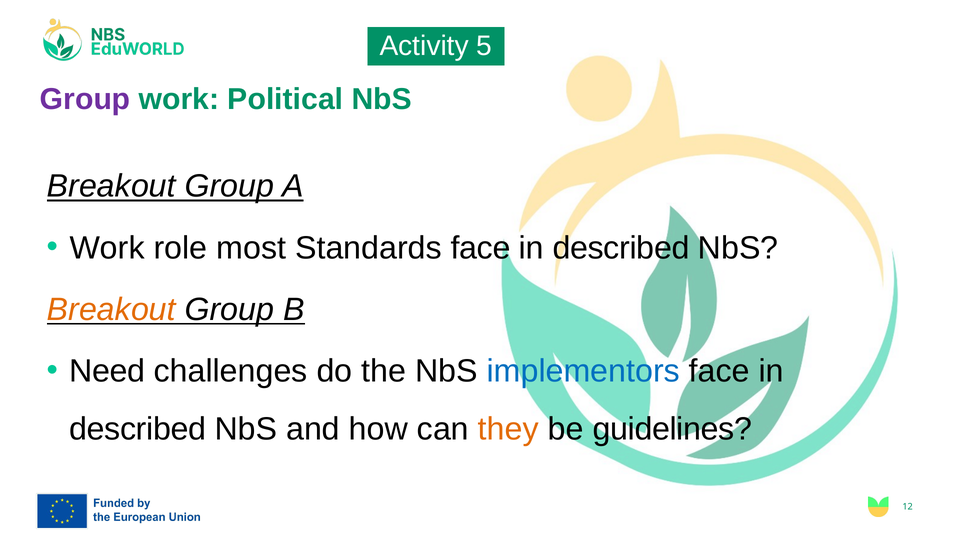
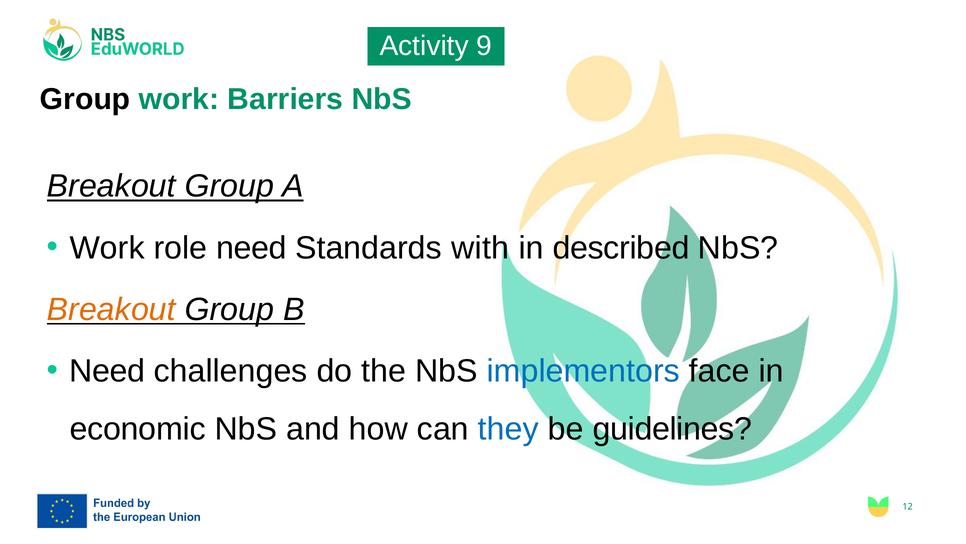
5: 5 -> 9
Group at (85, 99) colour: purple -> black
Political: Political -> Barriers
role most: most -> need
Standards face: face -> with
described at (138, 429): described -> economic
they colour: orange -> blue
